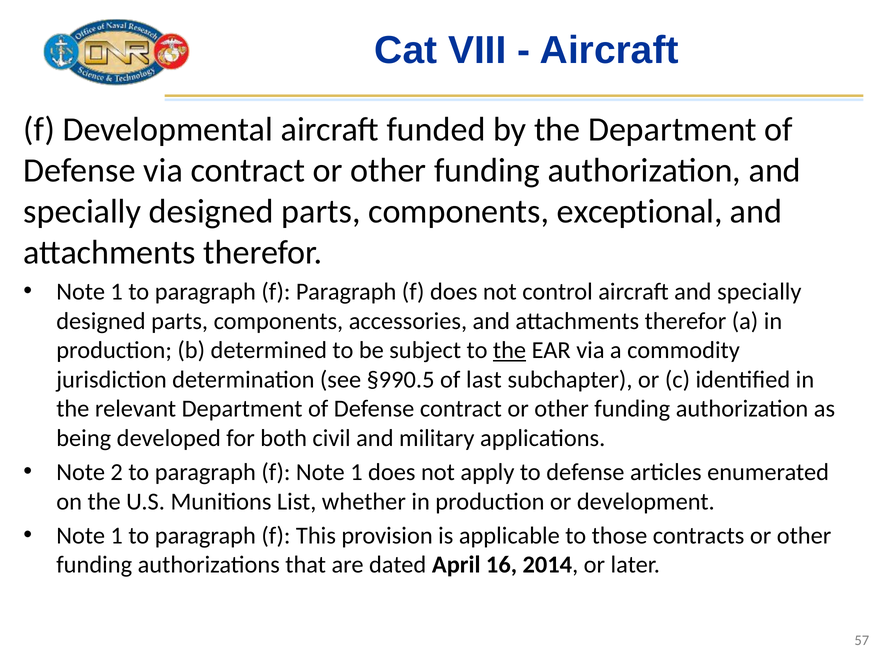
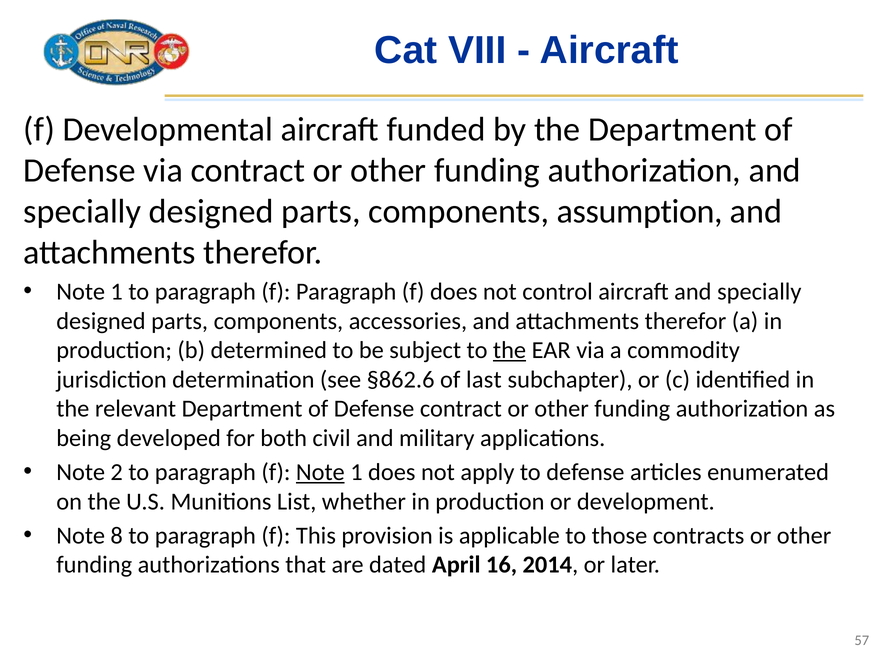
exceptional: exceptional -> assumption
§990.5: §990.5 -> §862.6
Note at (320, 473) underline: none -> present
1 at (117, 536): 1 -> 8
